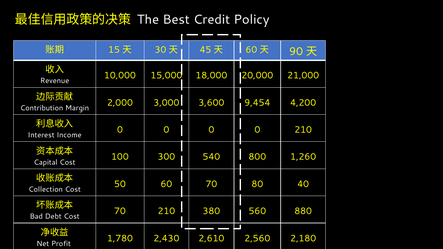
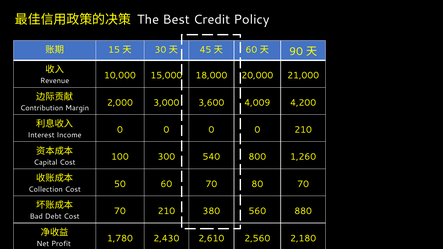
9,454: 9,454 -> 4,009
80 40: 40 -> 70
